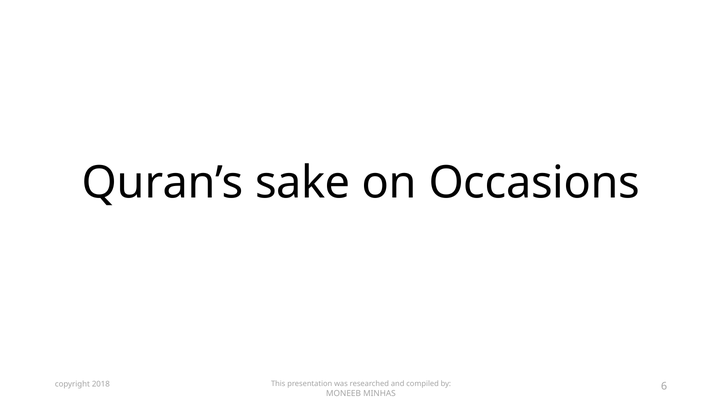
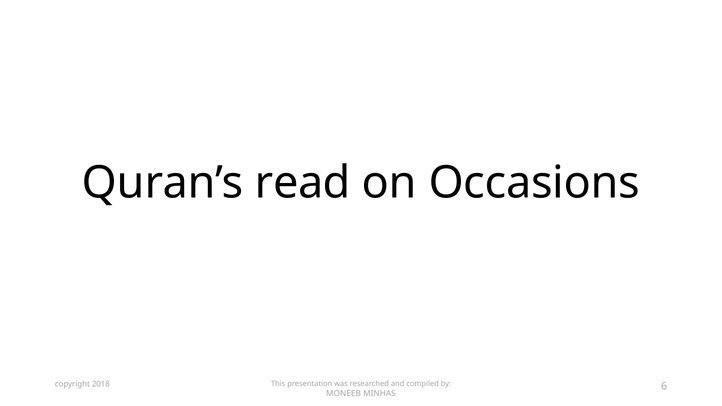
sake: sake -> read
